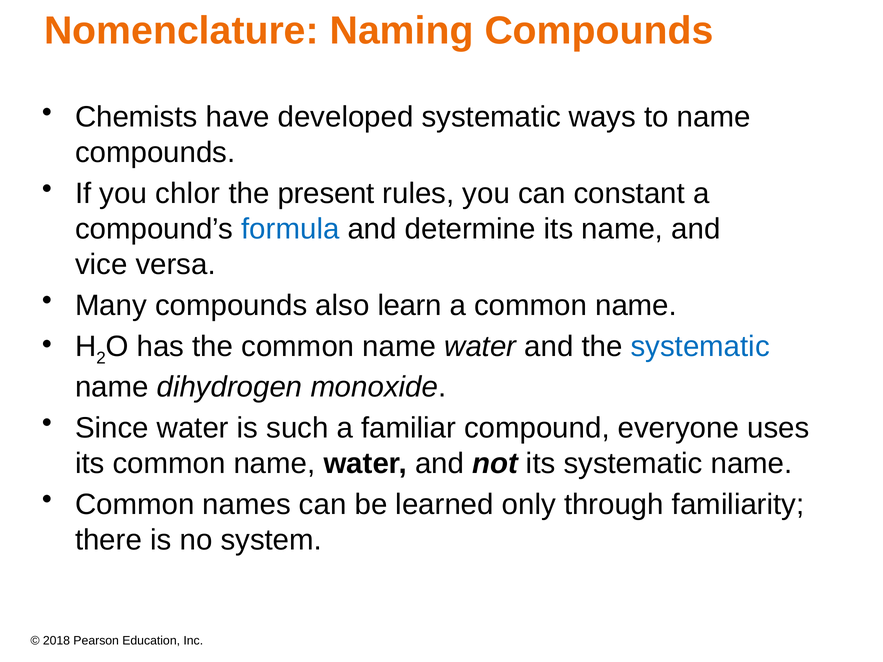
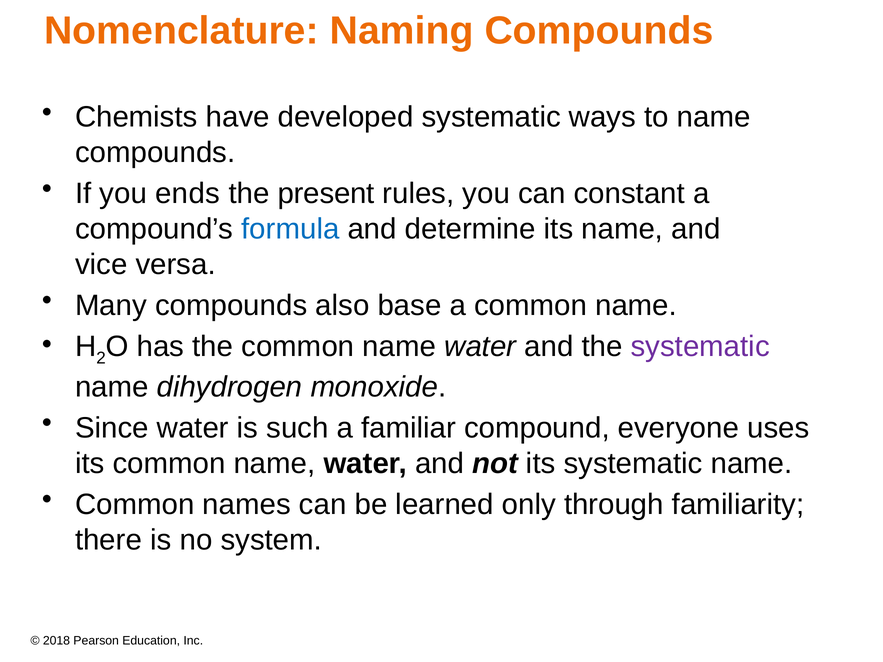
chlor: chlor -> ends
learn: learn -> base
systematic at (700, 347) colour: blue -> purple
